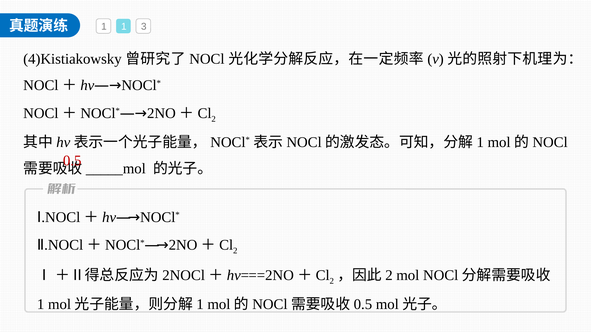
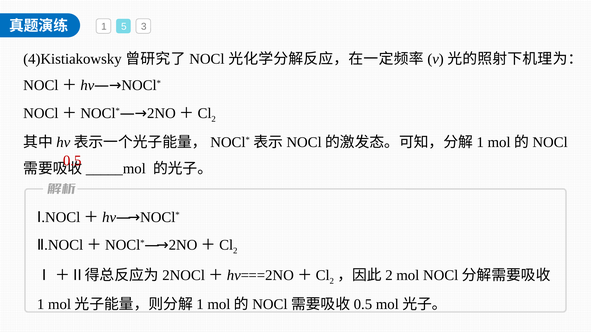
1 1: 1 -> 5
